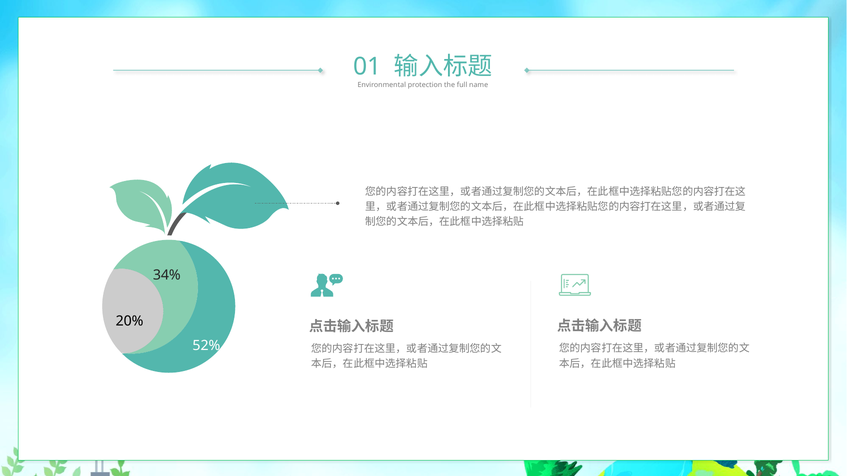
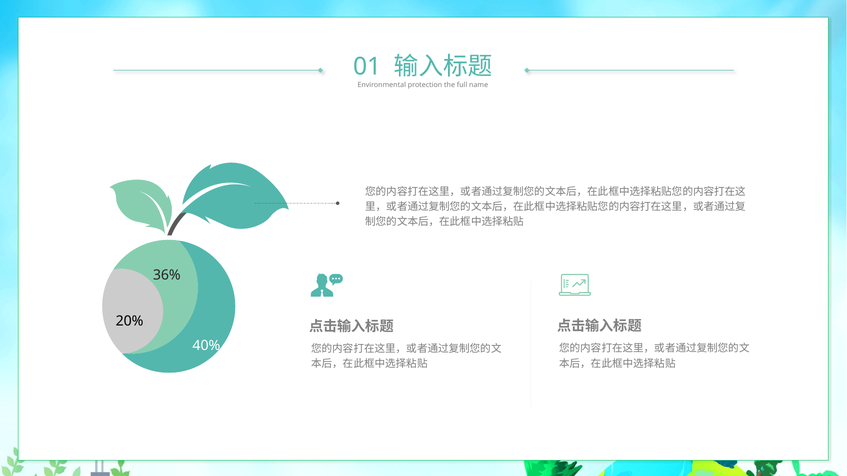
34%: 34% -> 36%
52%: 52% -> 40%
